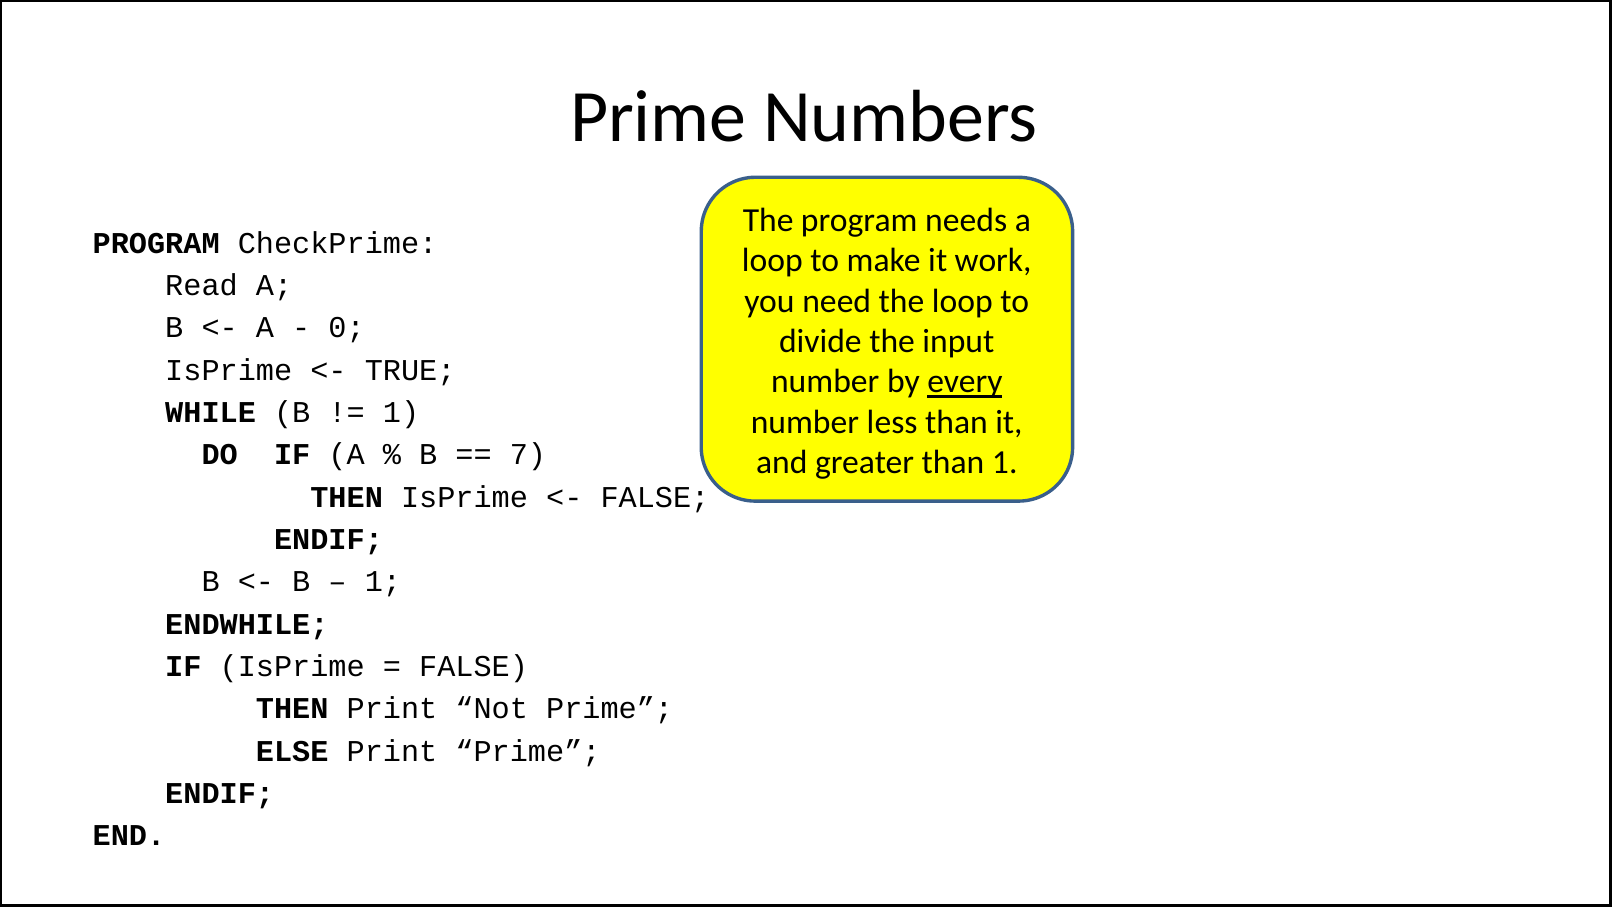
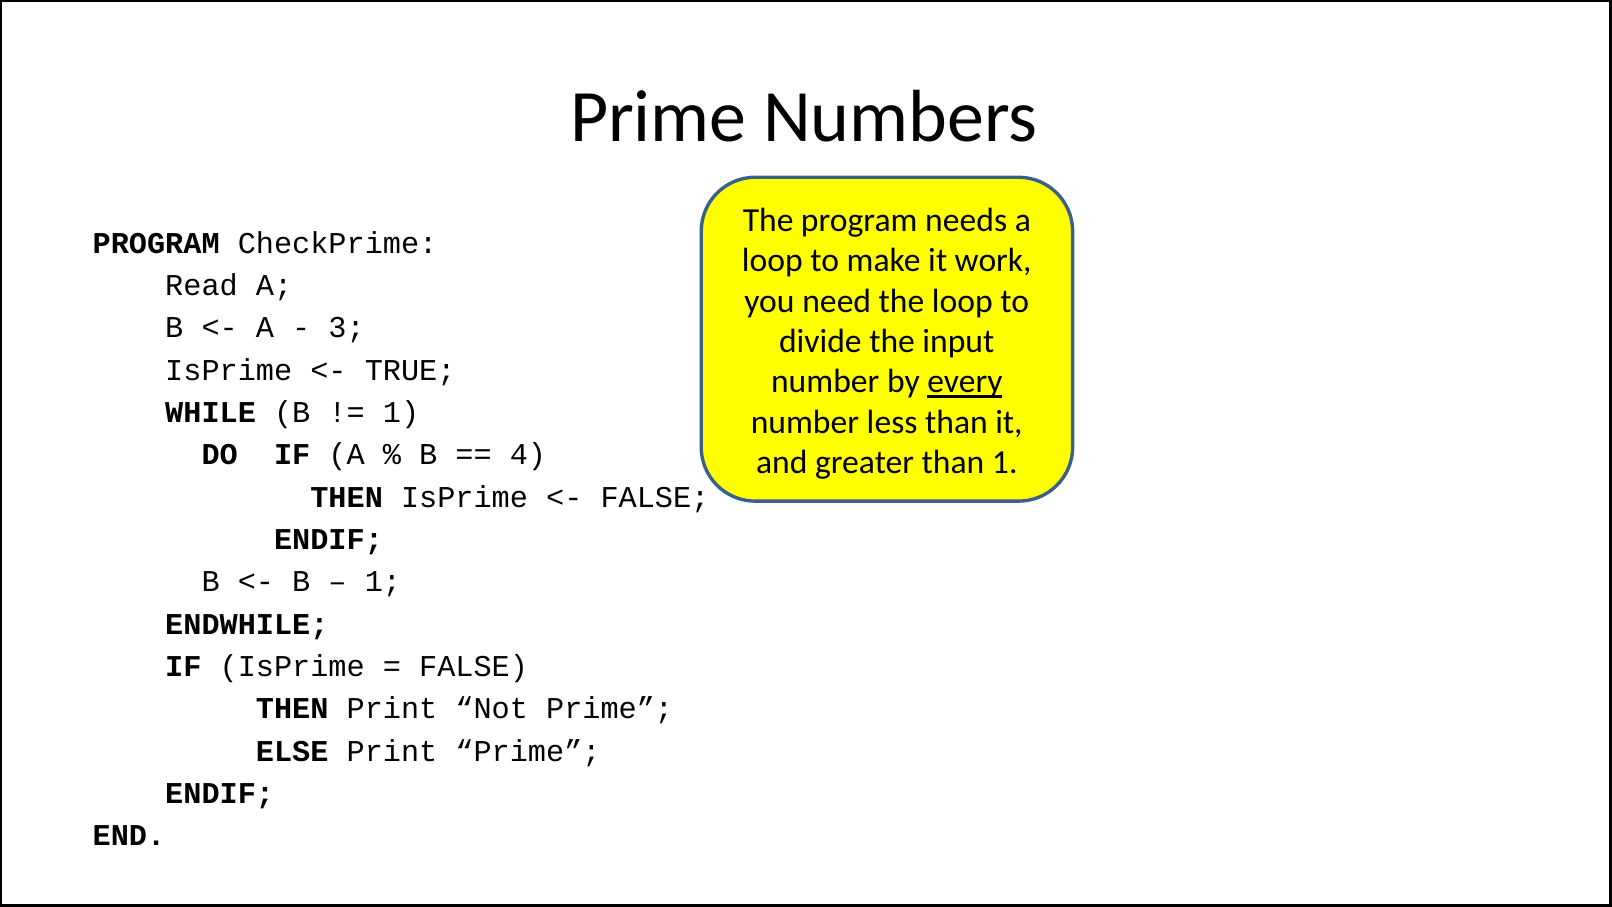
0: 0 -> 3
7: 7 -> 4
